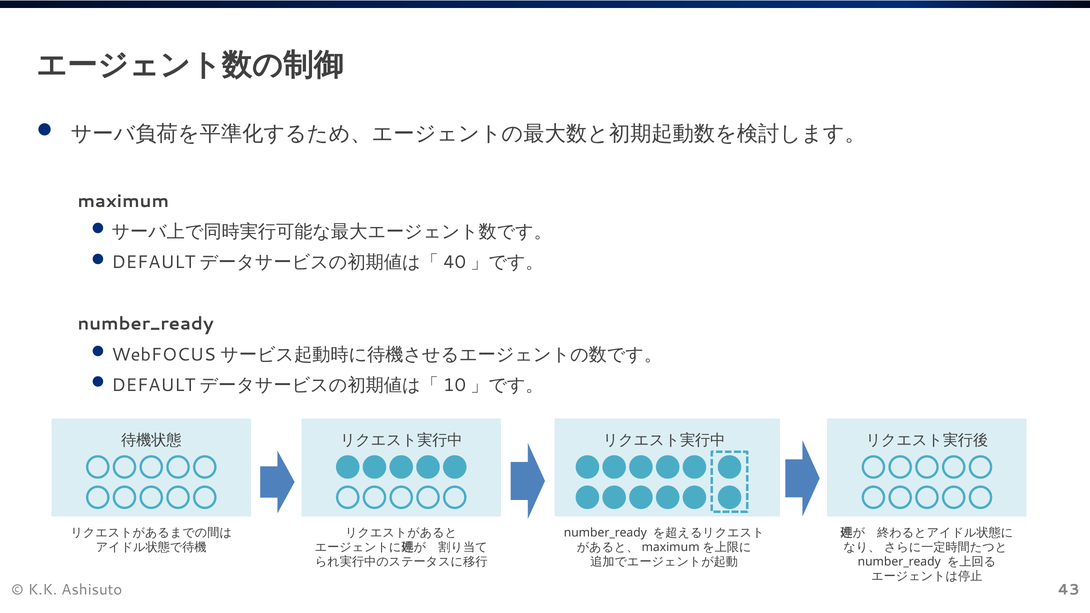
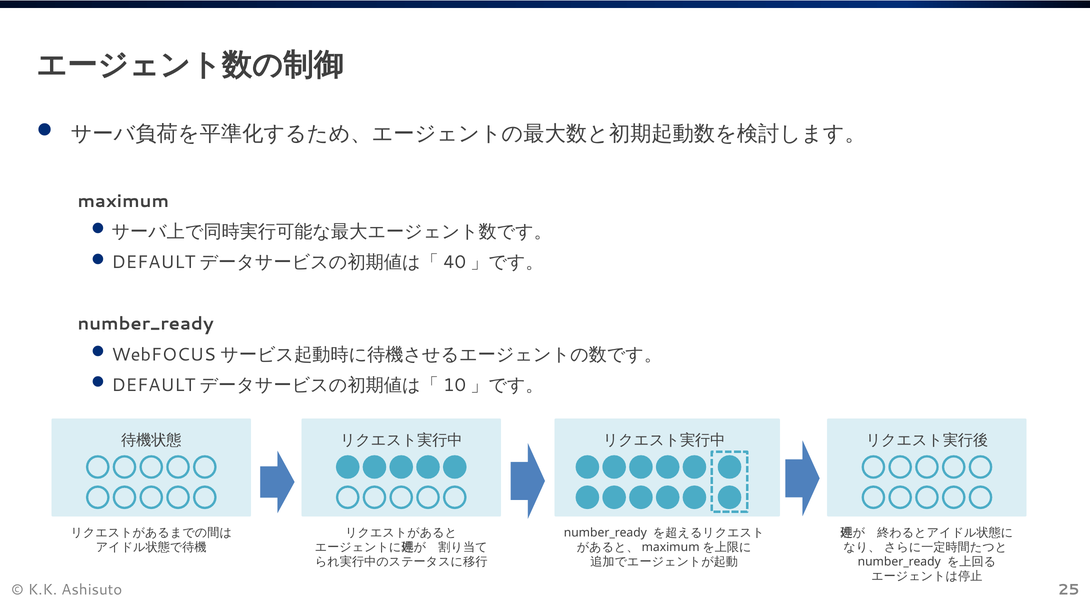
43: 43 -> 25
